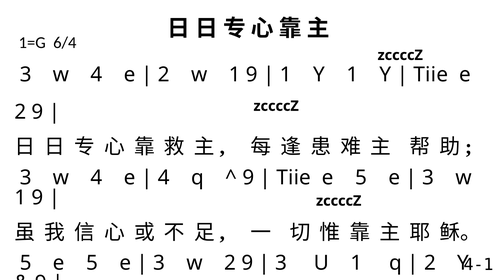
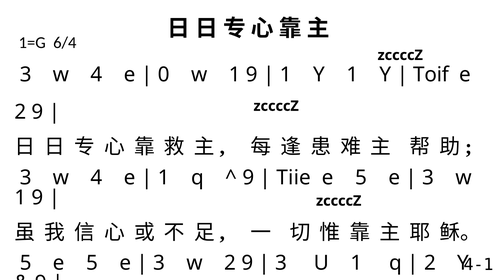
2 at (164, 74): 2 -> 0
Tiie at (431, 74): Tiie -> Toif
4 at (164, 177): 4 -> 1
